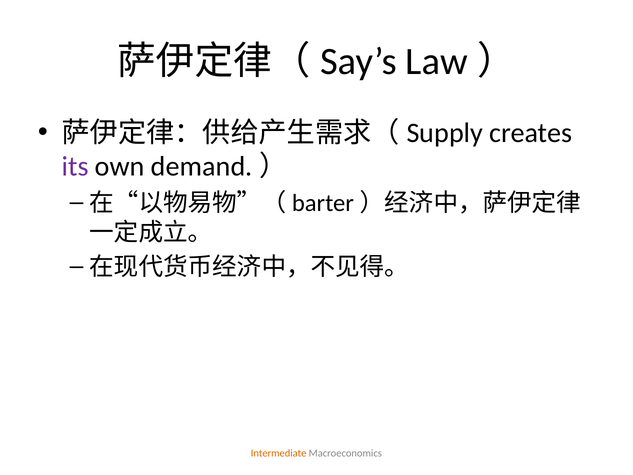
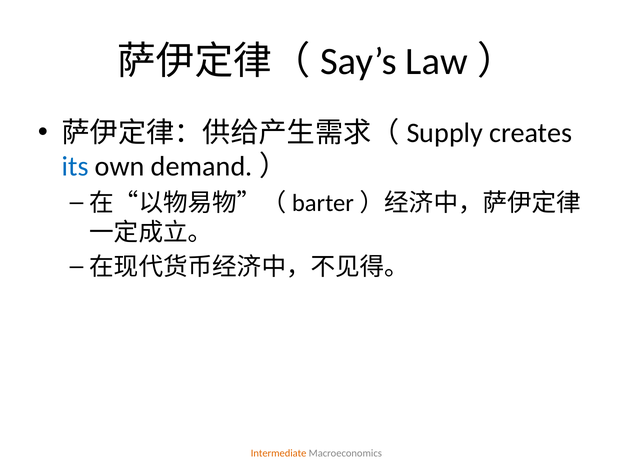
its colour: purple -> blue
